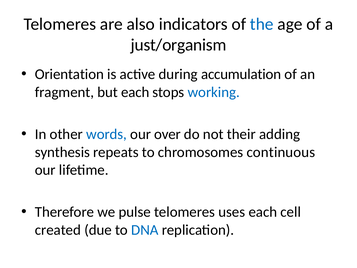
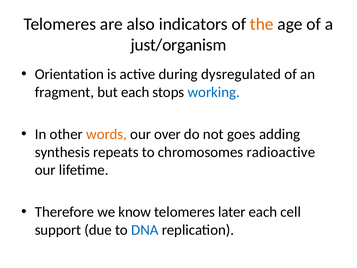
the colour: blue -> orange
accumulation: accumulation -> dysregulated
words colour: blue -> orange
their: their -> goes
continuous: continuous -> radioactive
pulse: pulse -> know
uses: uses -> later
created: created -> support
